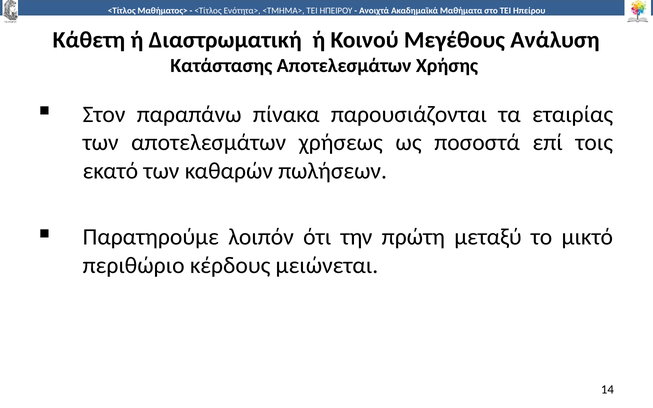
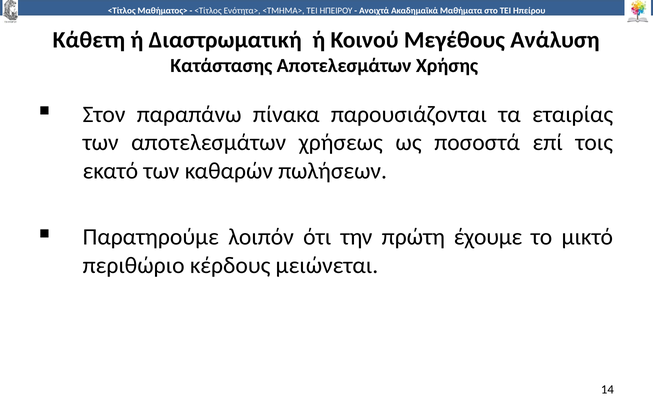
μεταξύ: μεταξύ -> έχουμε
